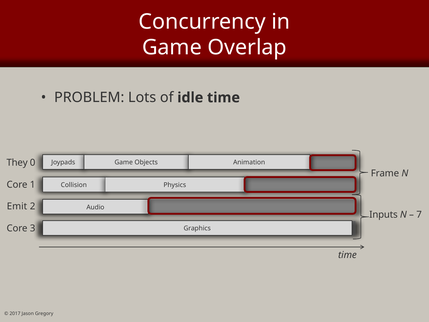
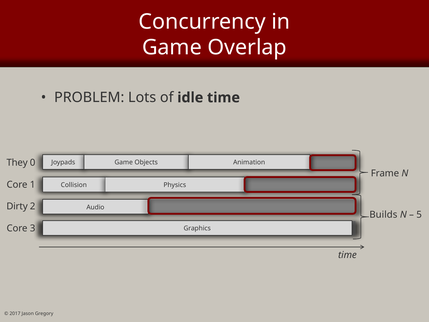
Emit: Emit -> Dirty
Inputs: Inputs -> Builds
7: 7 -> 5
